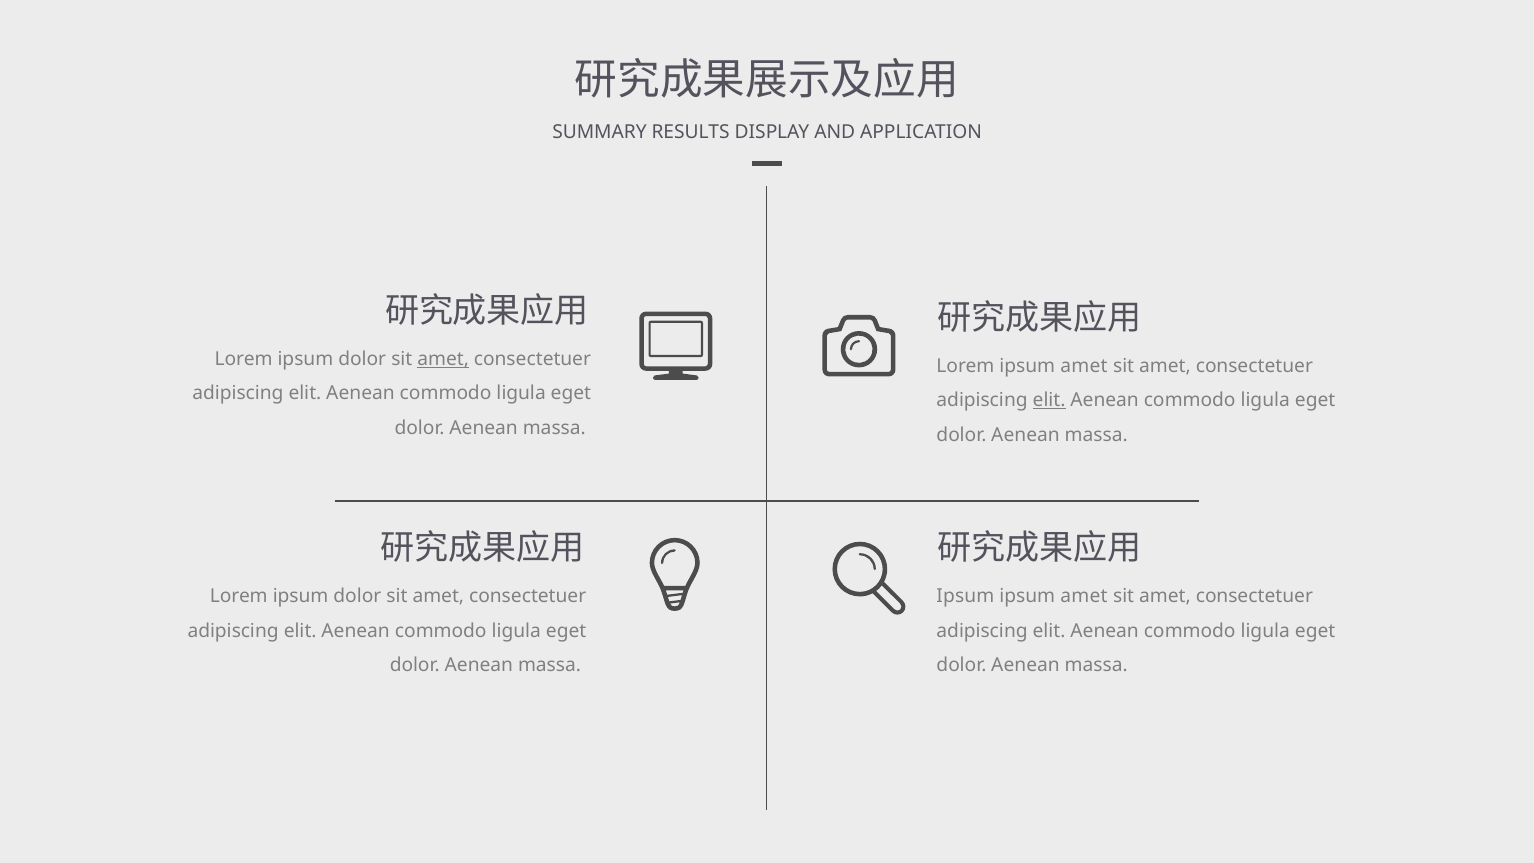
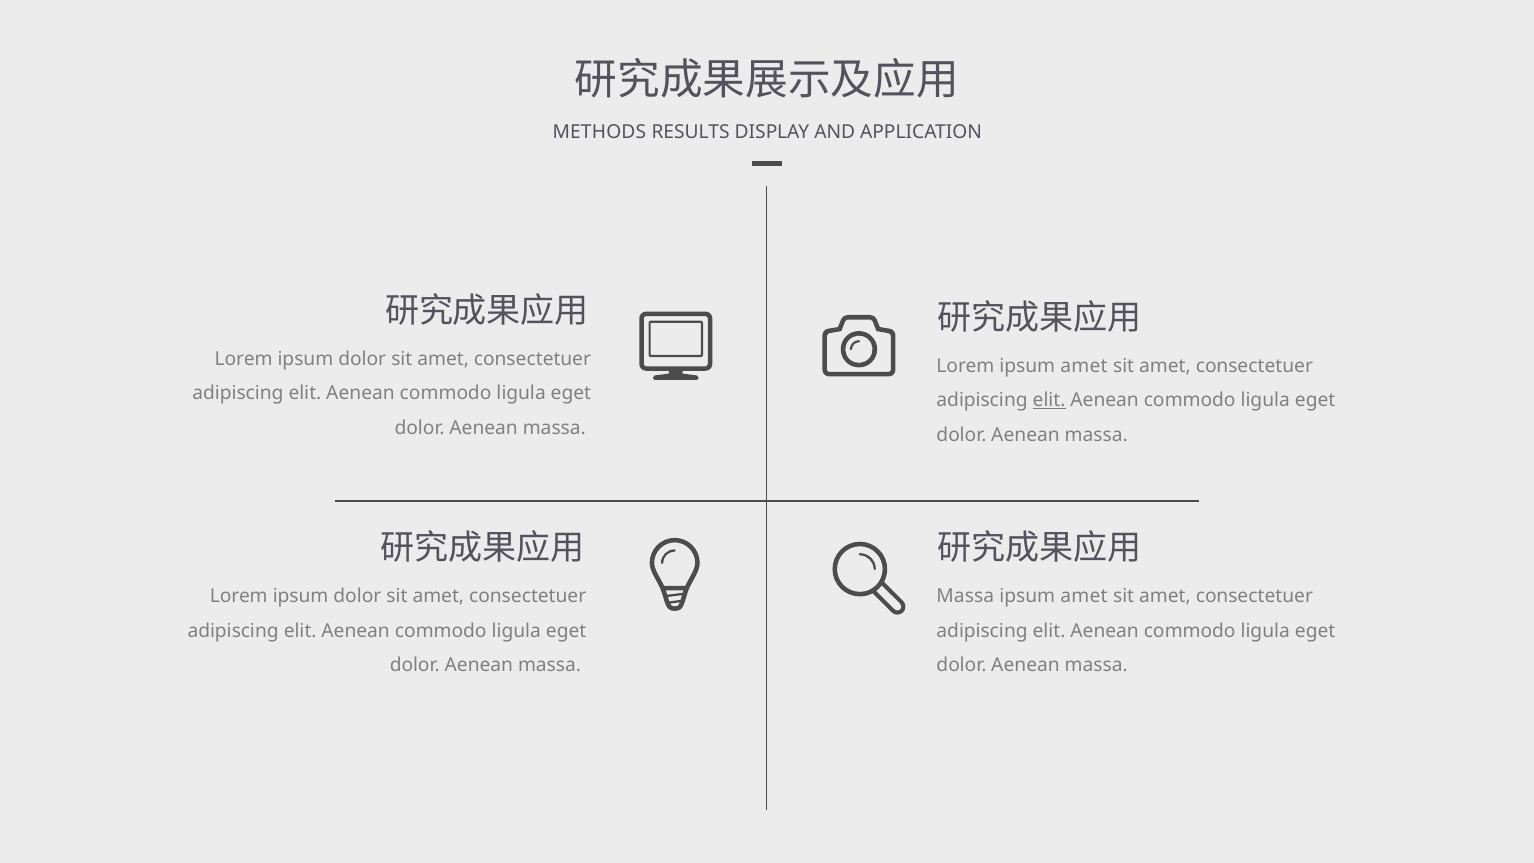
SUMMARY: SUMMARY -> METHODS
amet at (443, 359) underline: present -> none
Ipsum at (965, 596): Ipsum -> Massa
